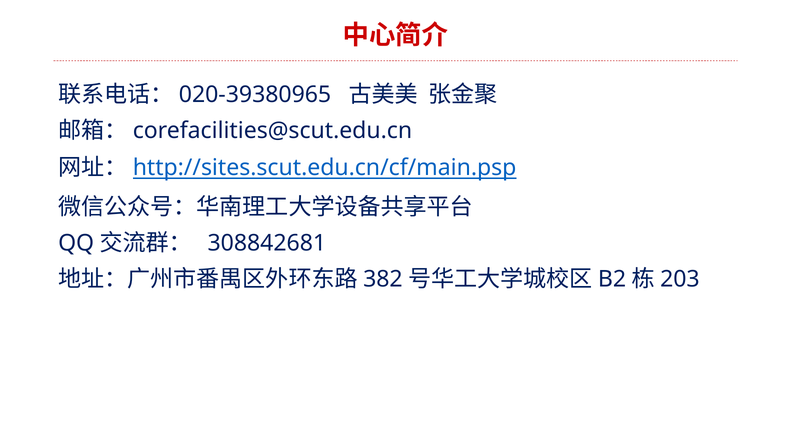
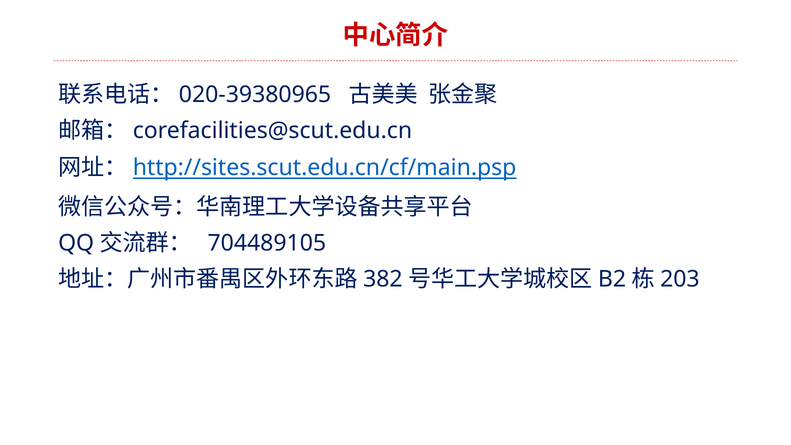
308842681: 308842681 -> 704489105
